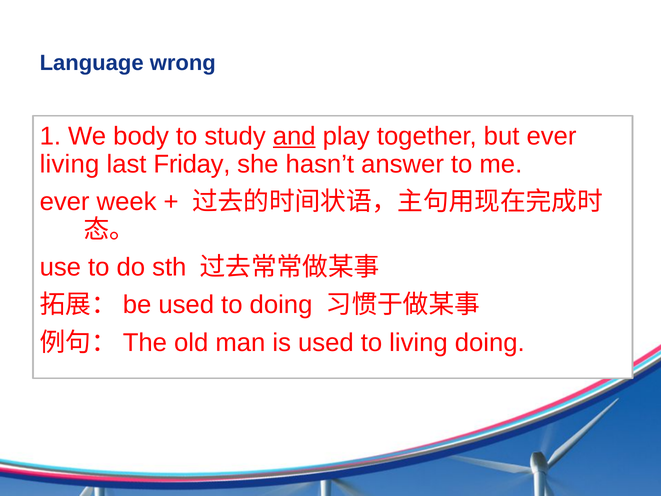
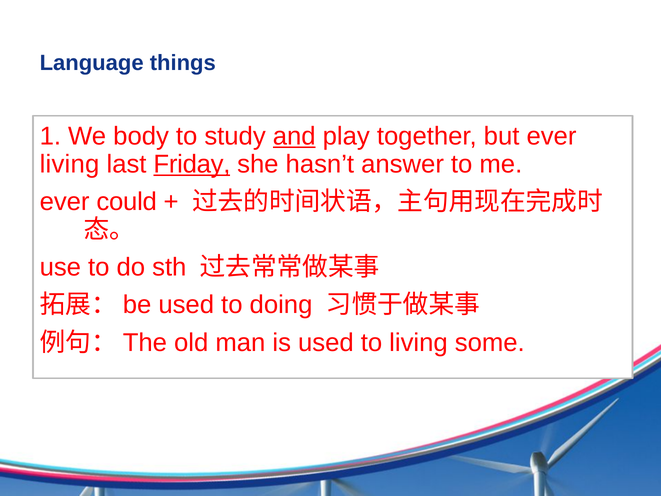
wrong: wrong -> things
Friday underline: none -> present
week: week -> could
living doing: doing -> some
